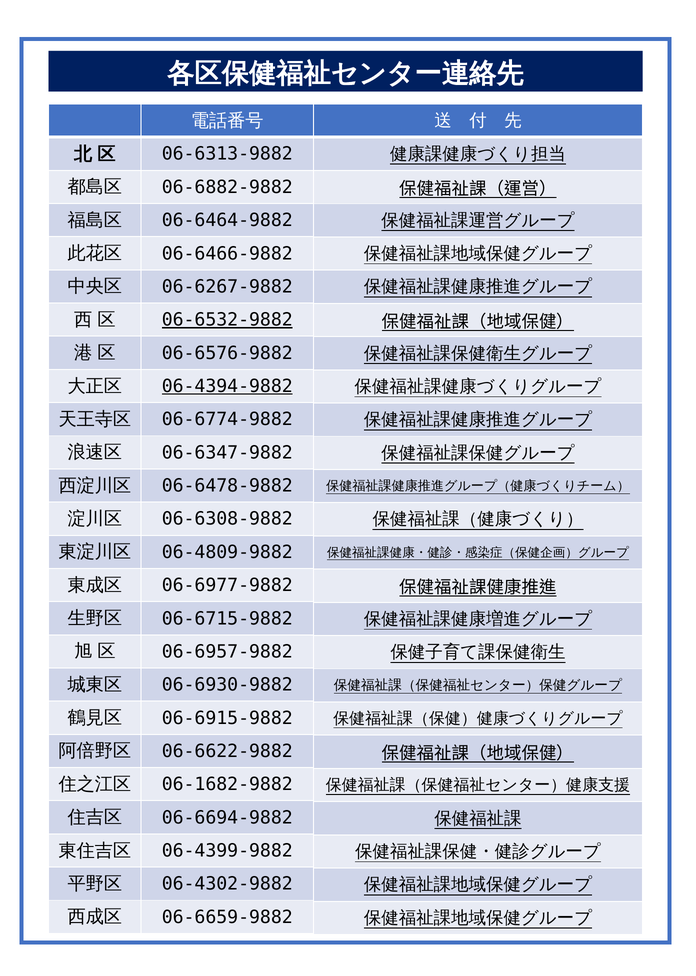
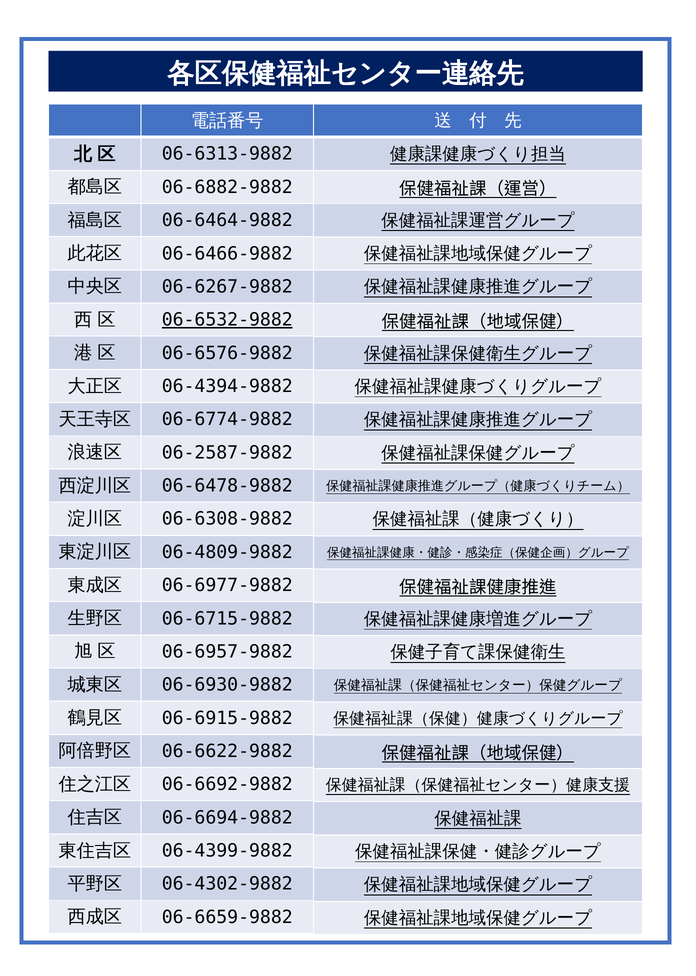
06‐4394‐9882 underline: present -> none
06‐6347‐9882: 06‐6347‐9882 -> 06‐2587‐9882
06‐1682‐9882: 06‐1682‐9882 -> 06‐6692‐9882
